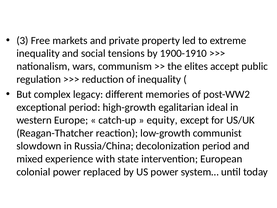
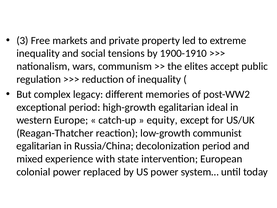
slowdown at (39, 146): slowdown -> egalitarian
